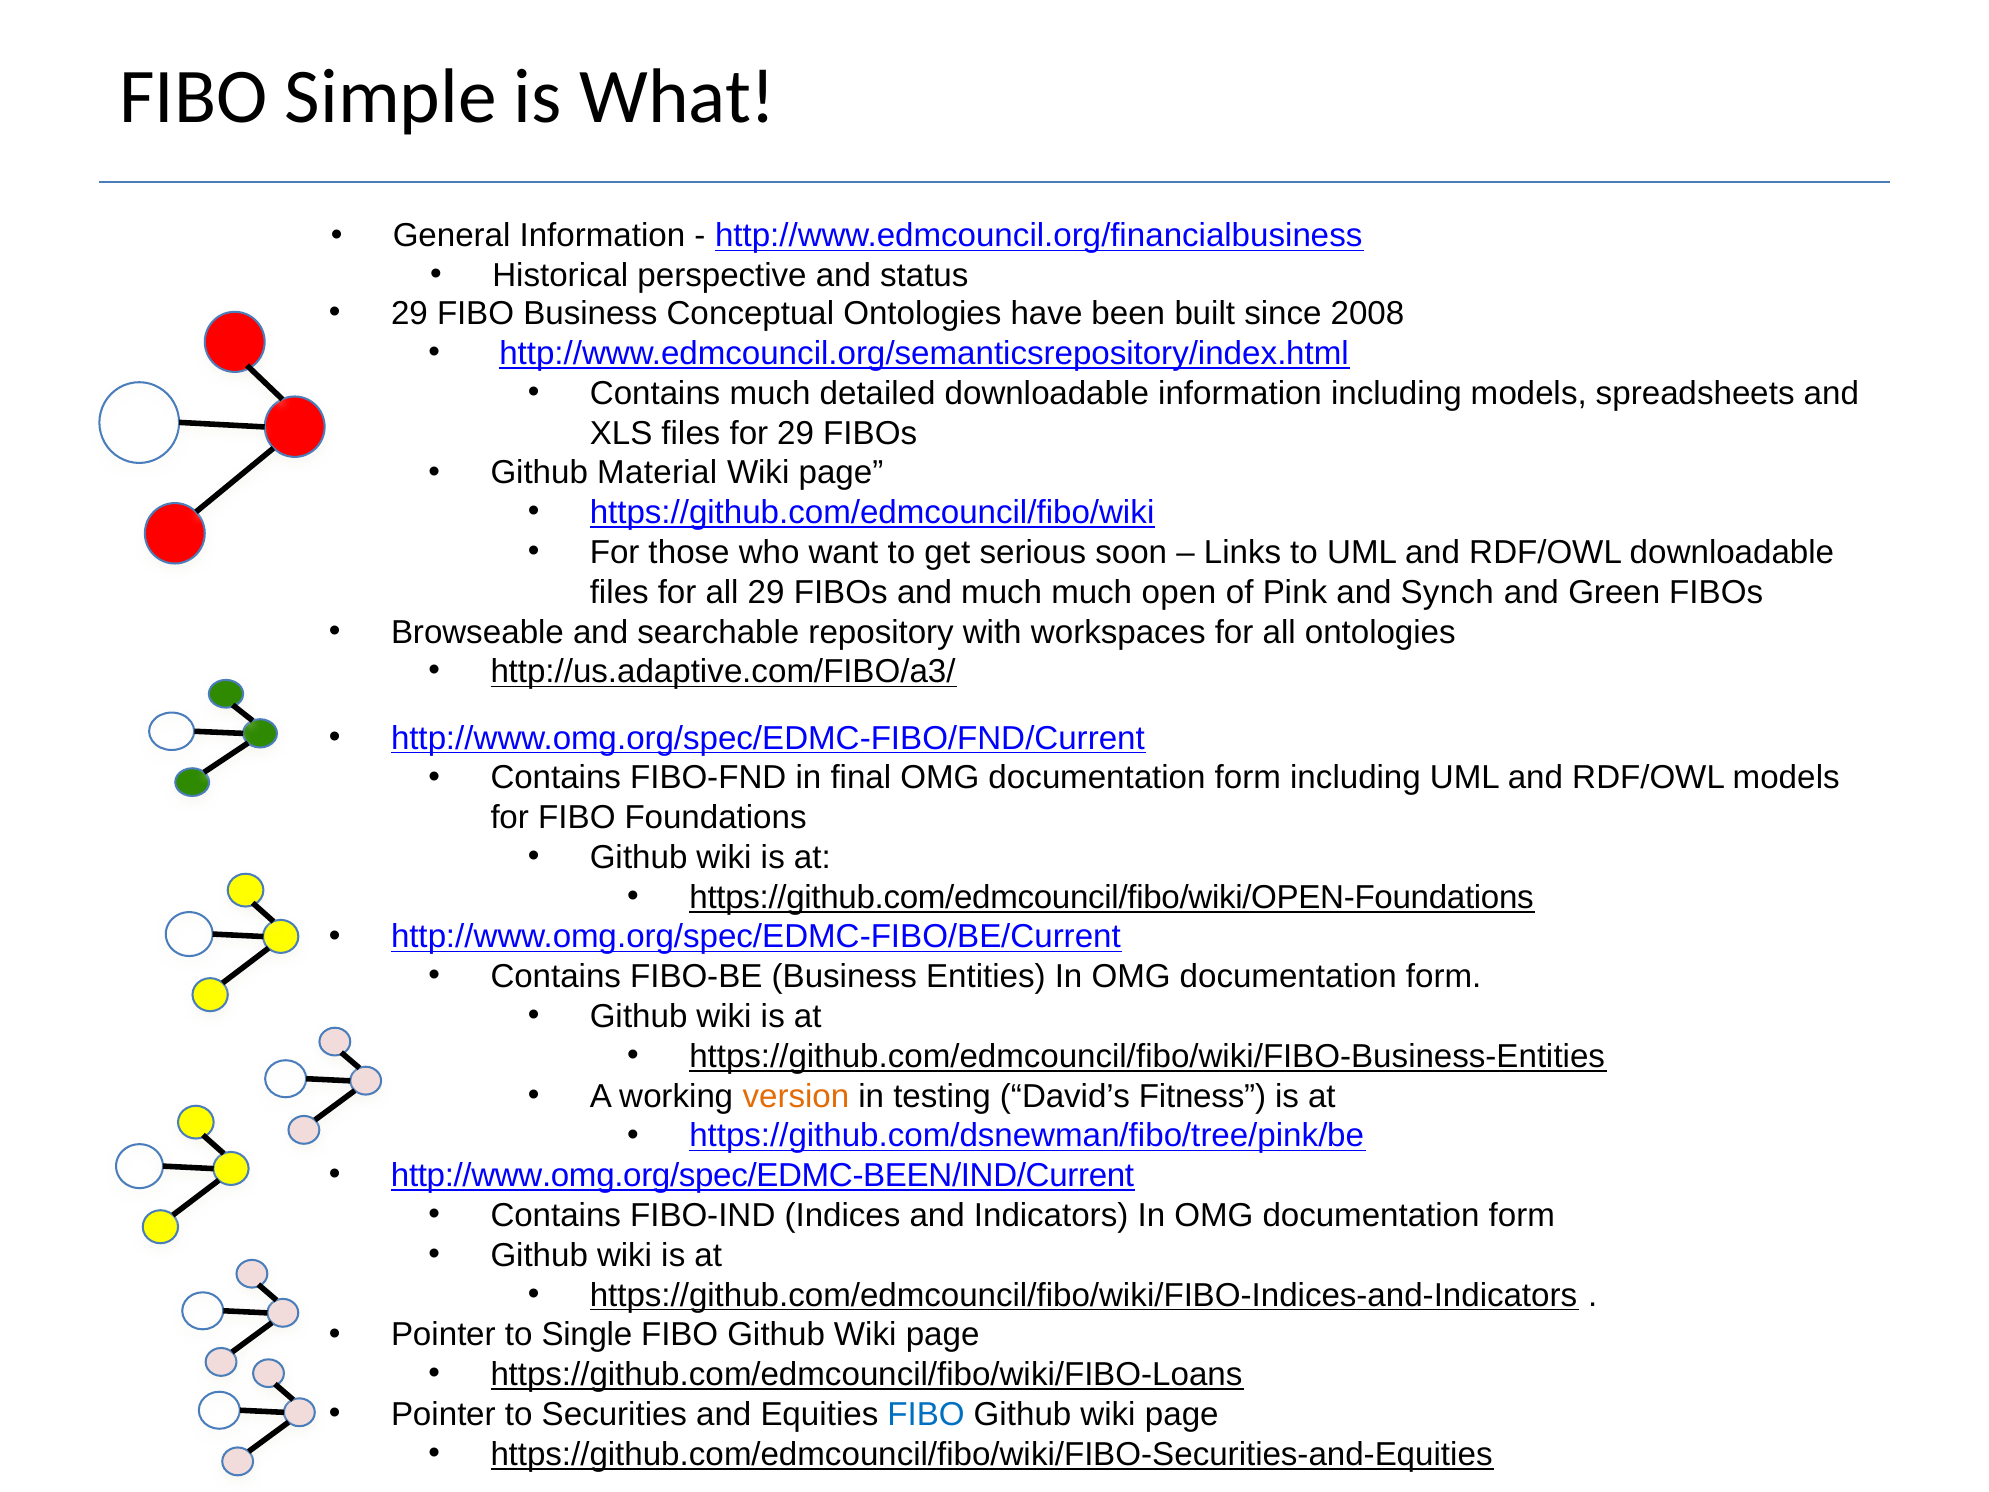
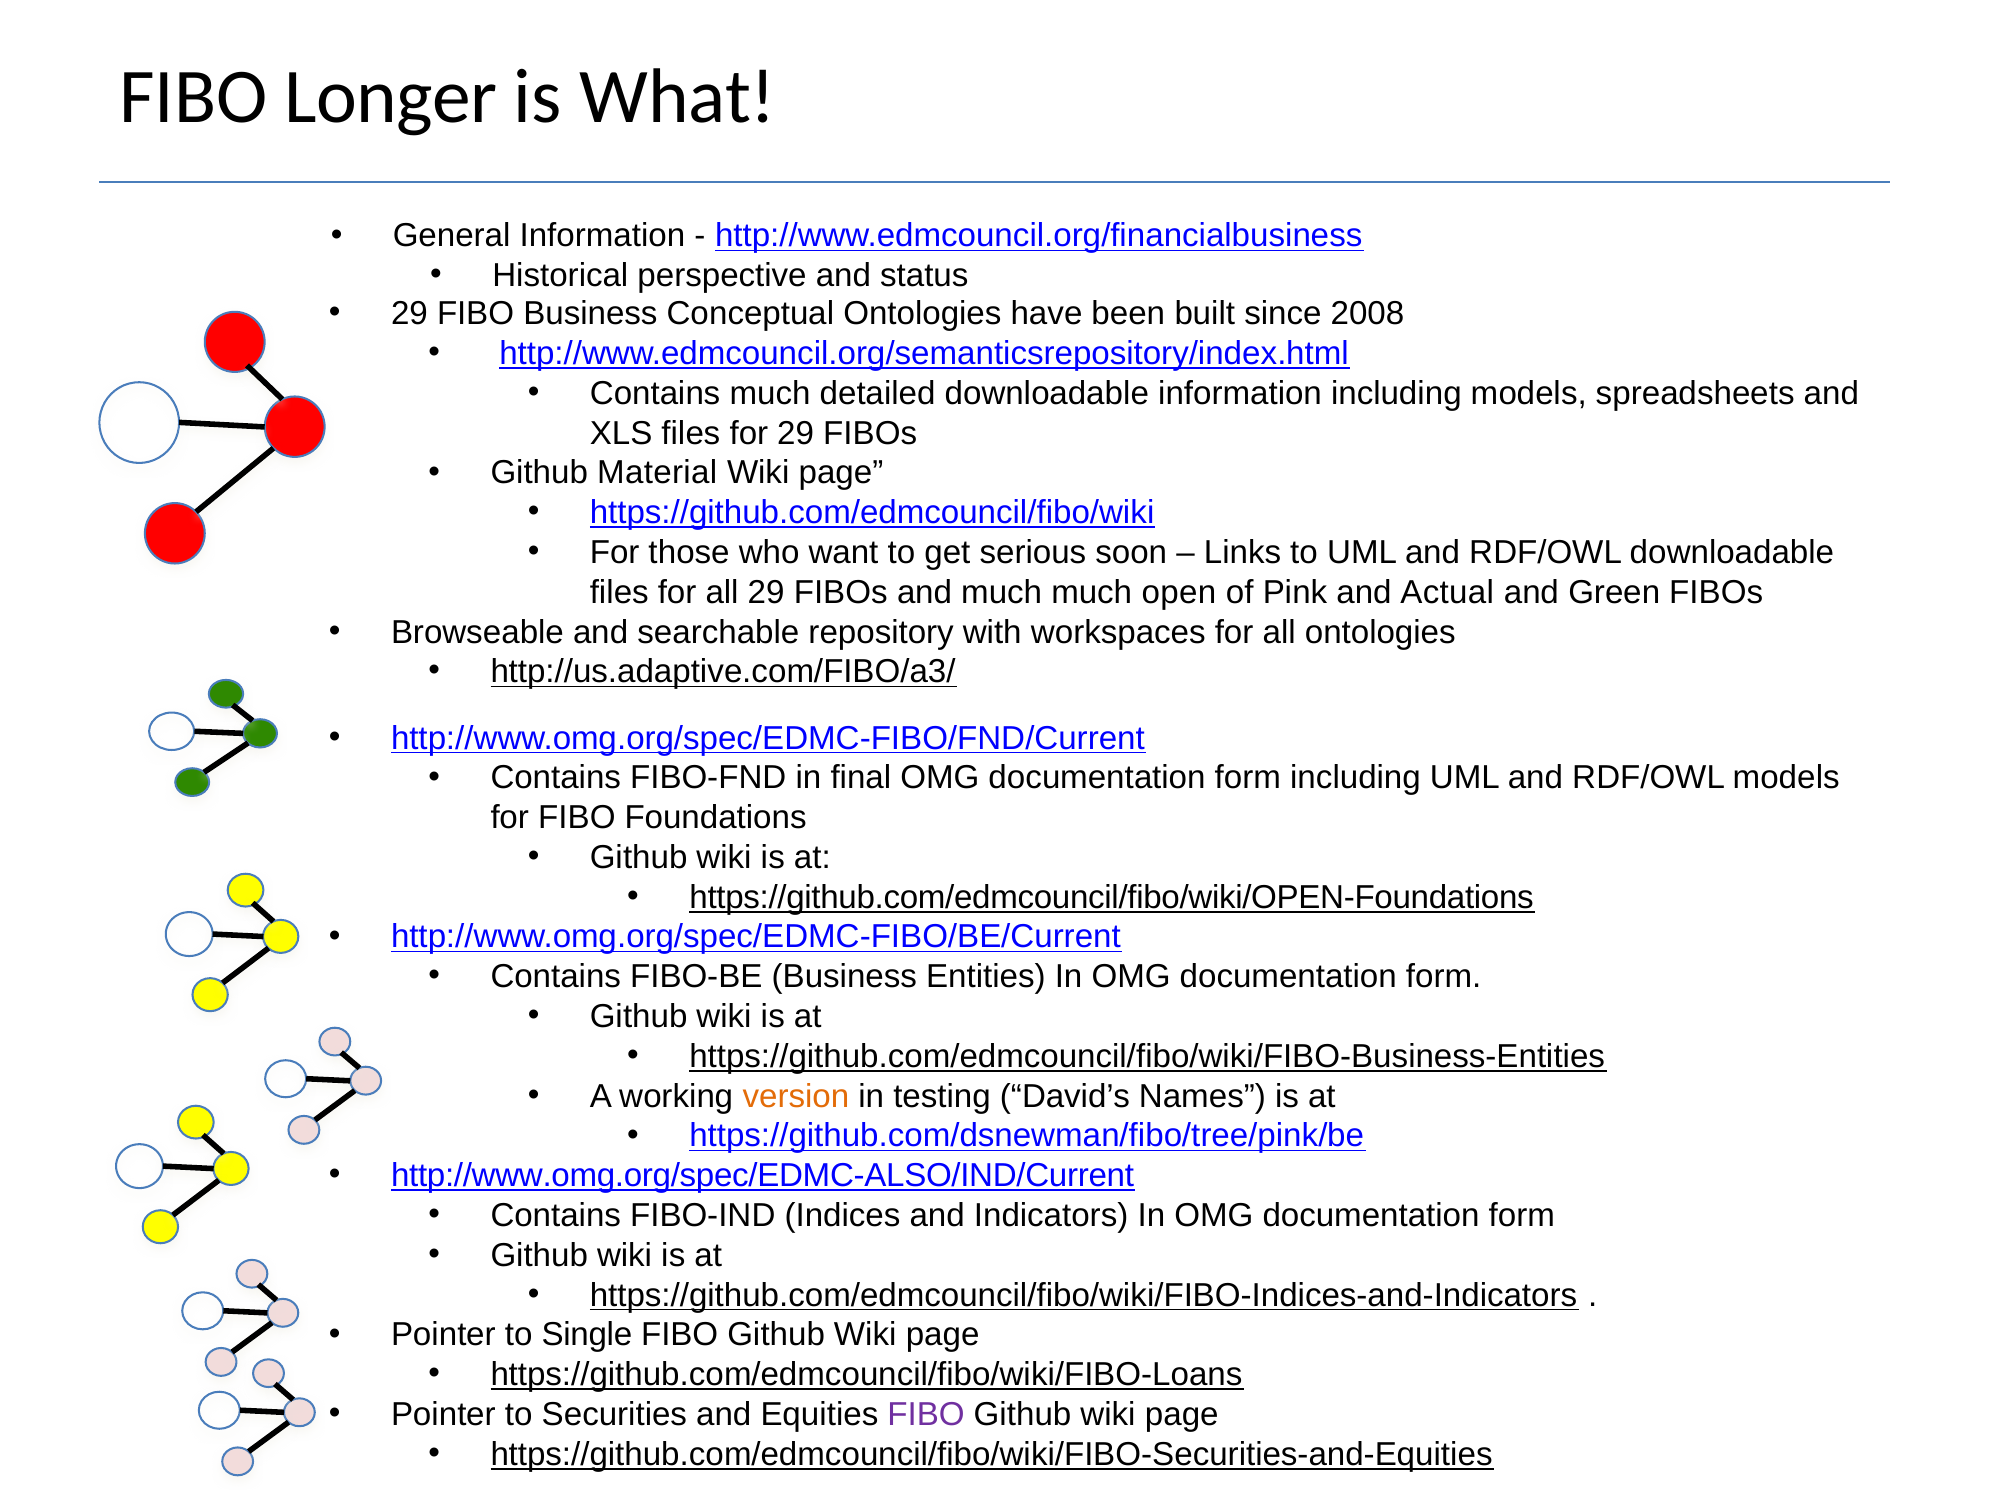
Simple: Simple -> Longer
Synch: Synch -> Actual
Fitness: Fitness -> Names
http://www.omg.org/spec/EDMC-BEEN/IND/Current: http://www.omg.org/spec/EDMC-BEEN/IND/Current -> http://www.omg.org/spec/EDMC-ALSO/IND/Current
FIBO at (926, 1414) colour: blue -> purple
